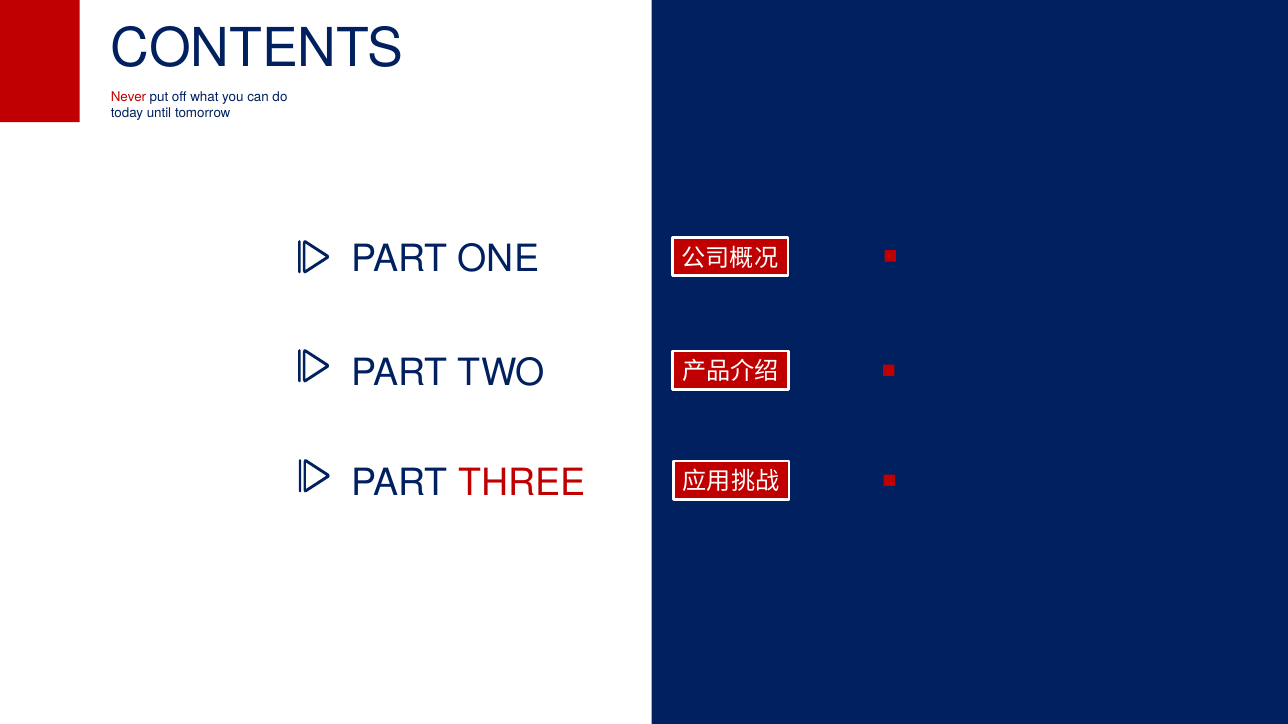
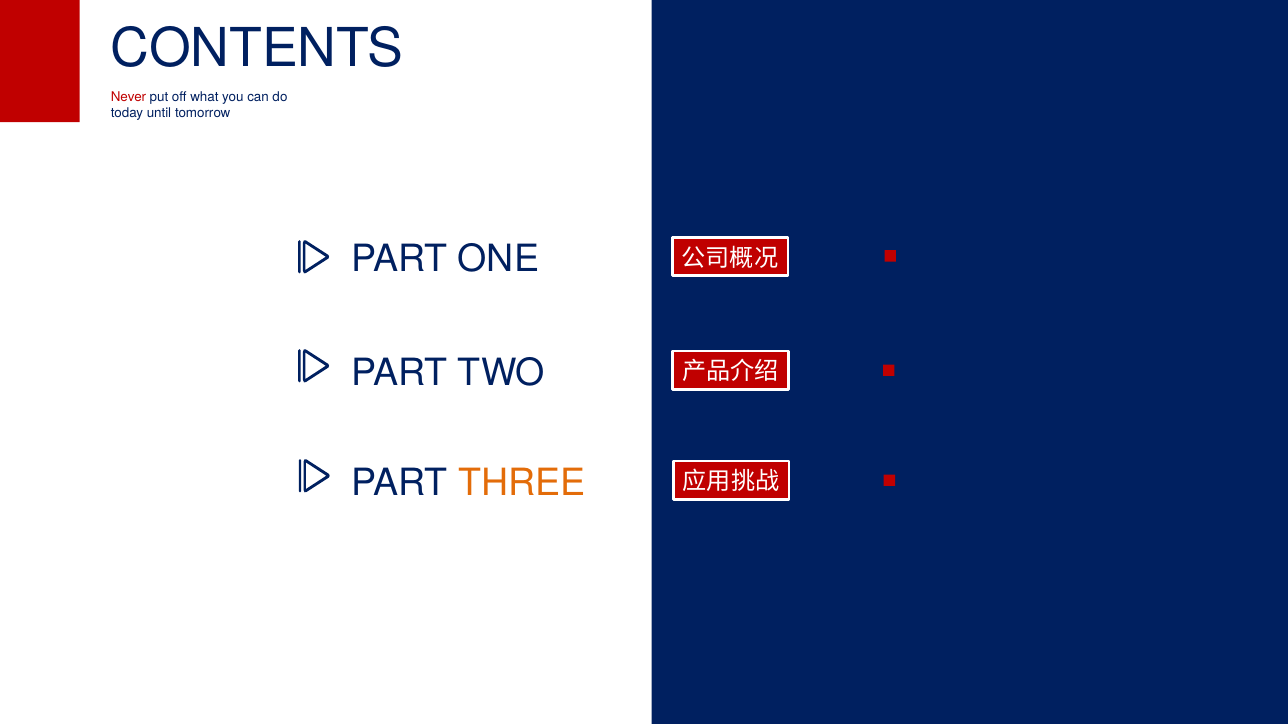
THREE colour: red -> orange
